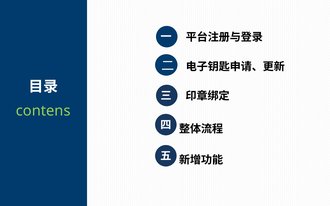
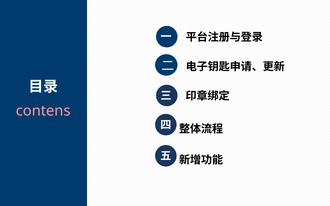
contens colour: light green -> pink
